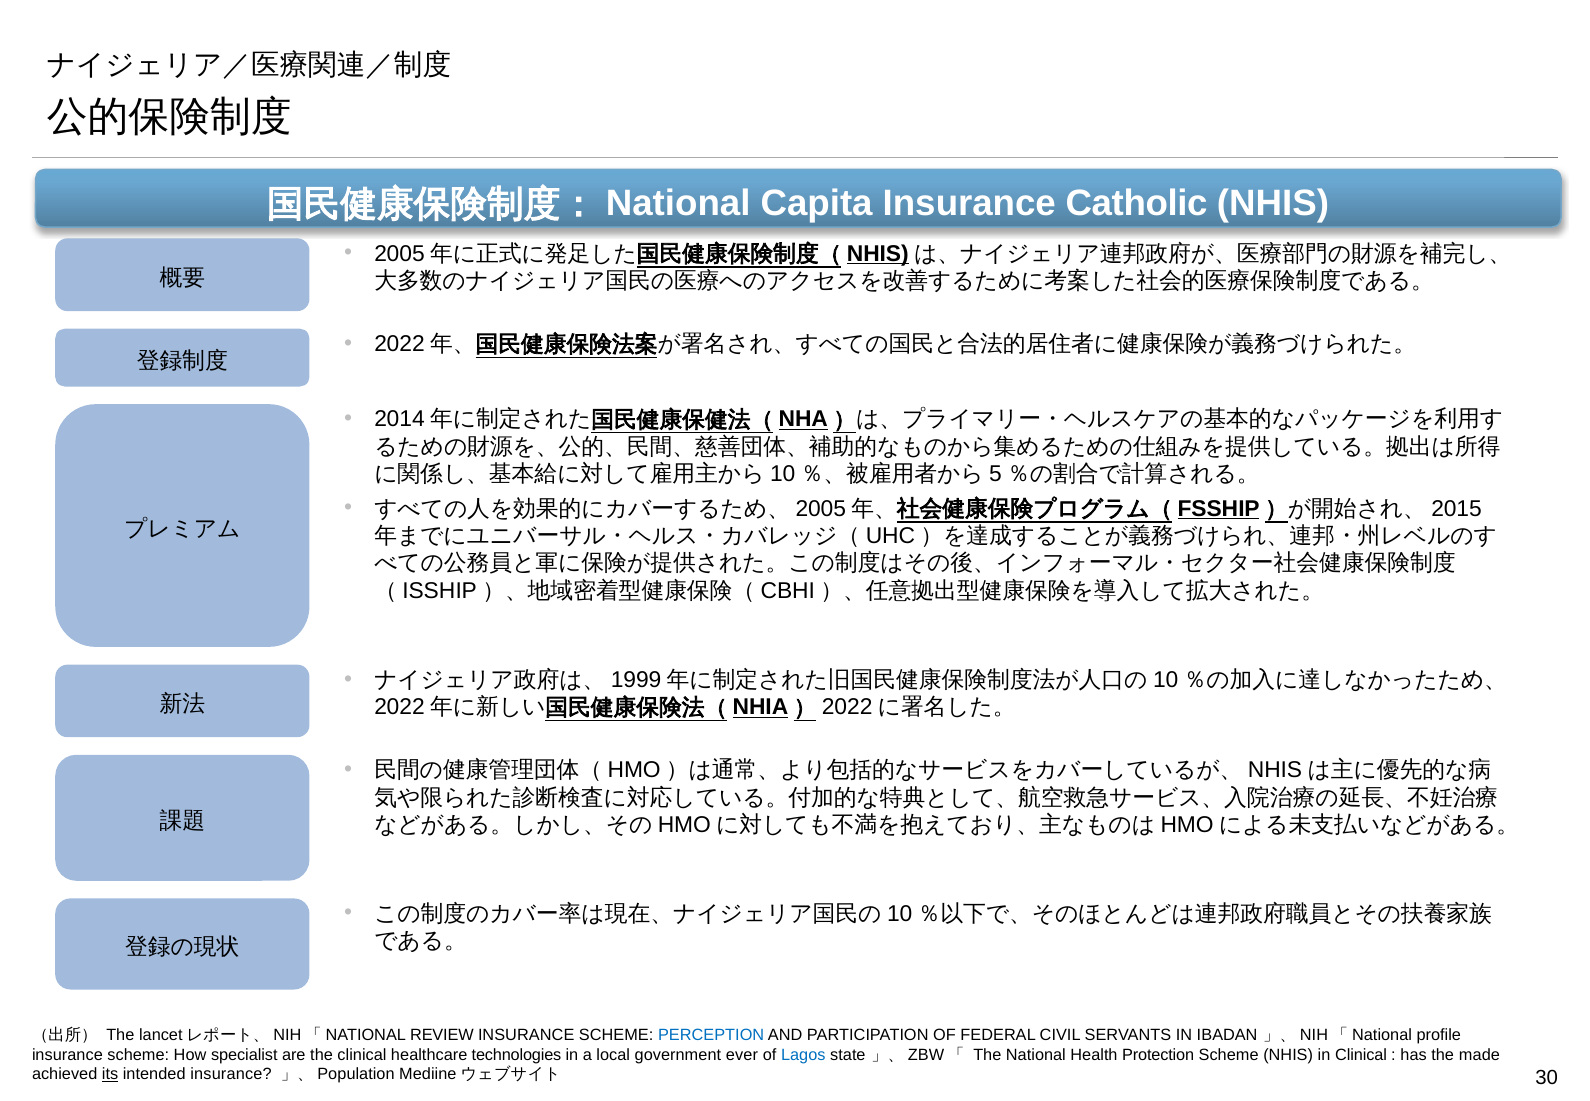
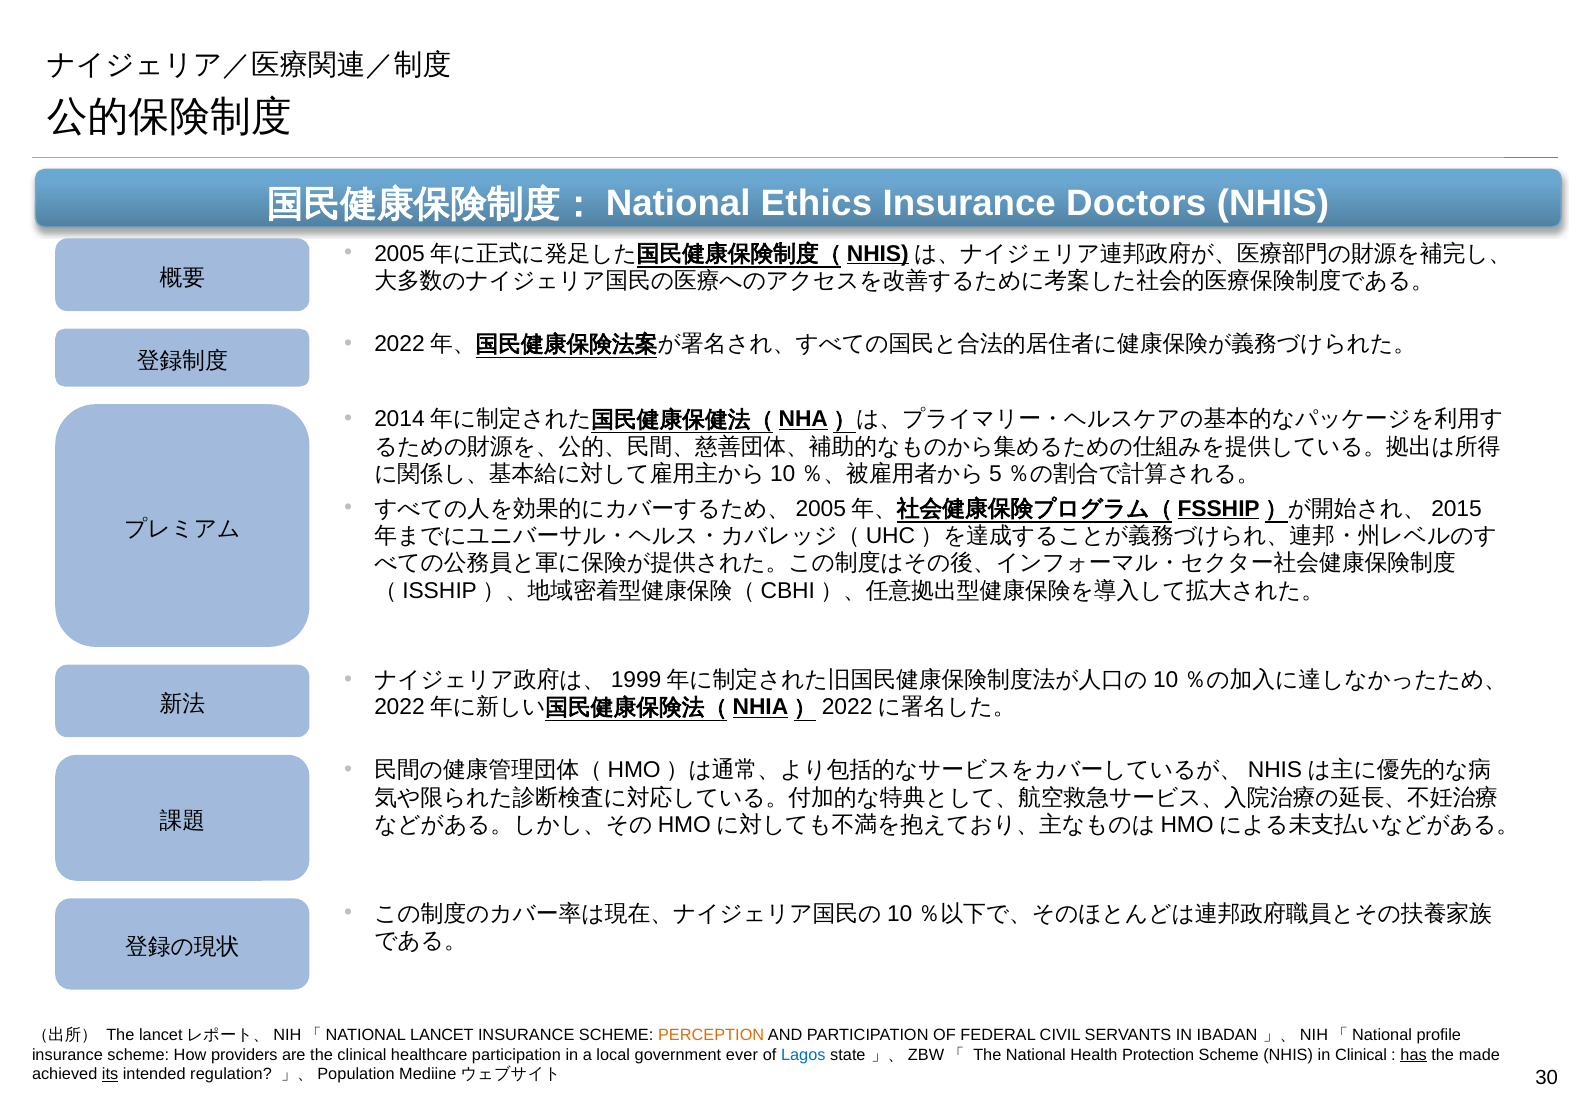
Capita: Capita -> Ethics
Catholic: Catholic -> Doctors
REVIEW: REVIEW -> LANCET
PERCEPTION colour: blue -> orange
specialist: specialist -> providers
healthcare technologies: technologies -> participation
has underline: none -> present
intended insurance: insurance -> regulation
